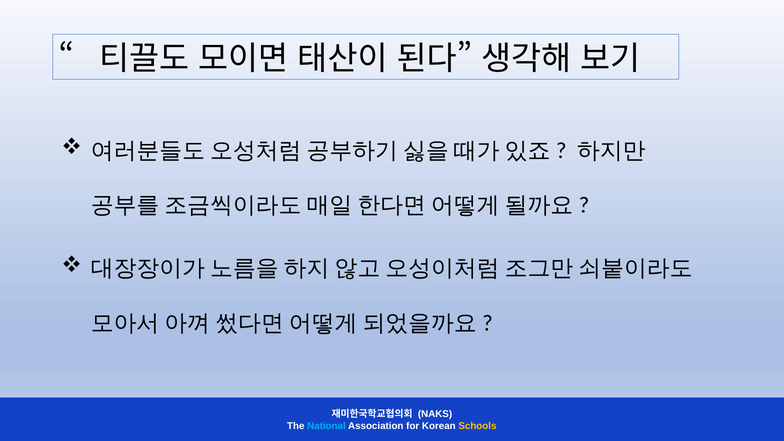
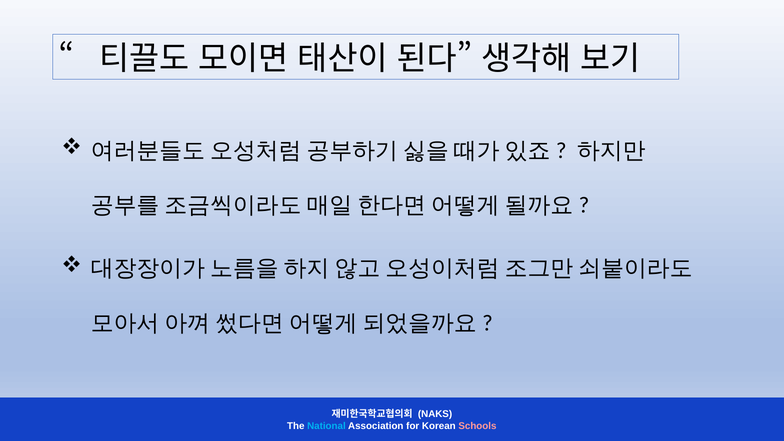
Schools colour: yellow -> pink
